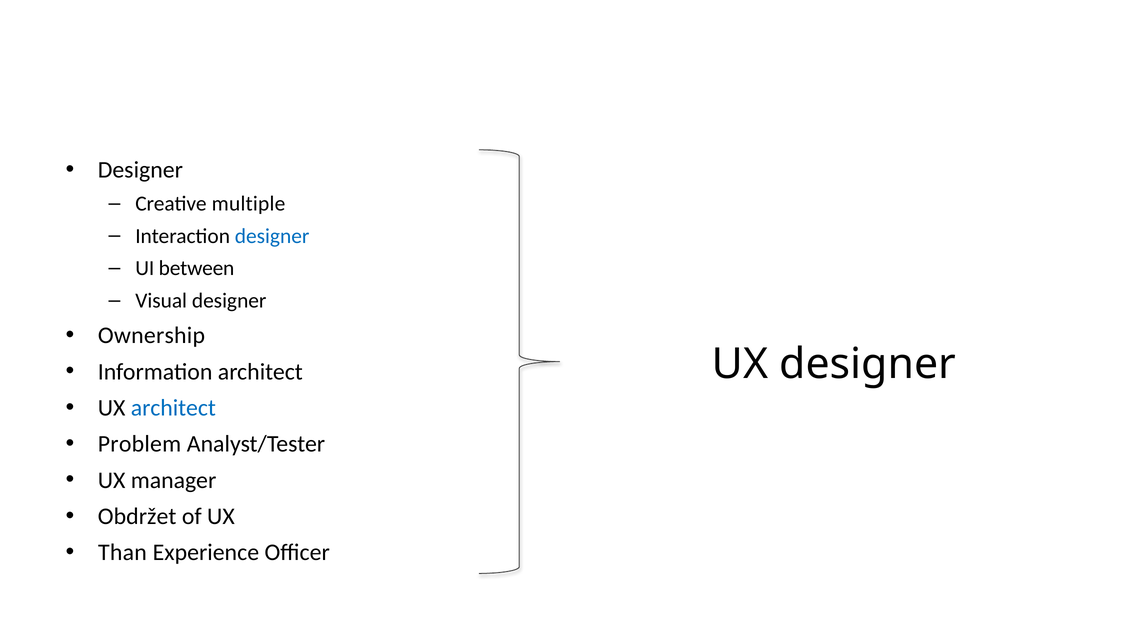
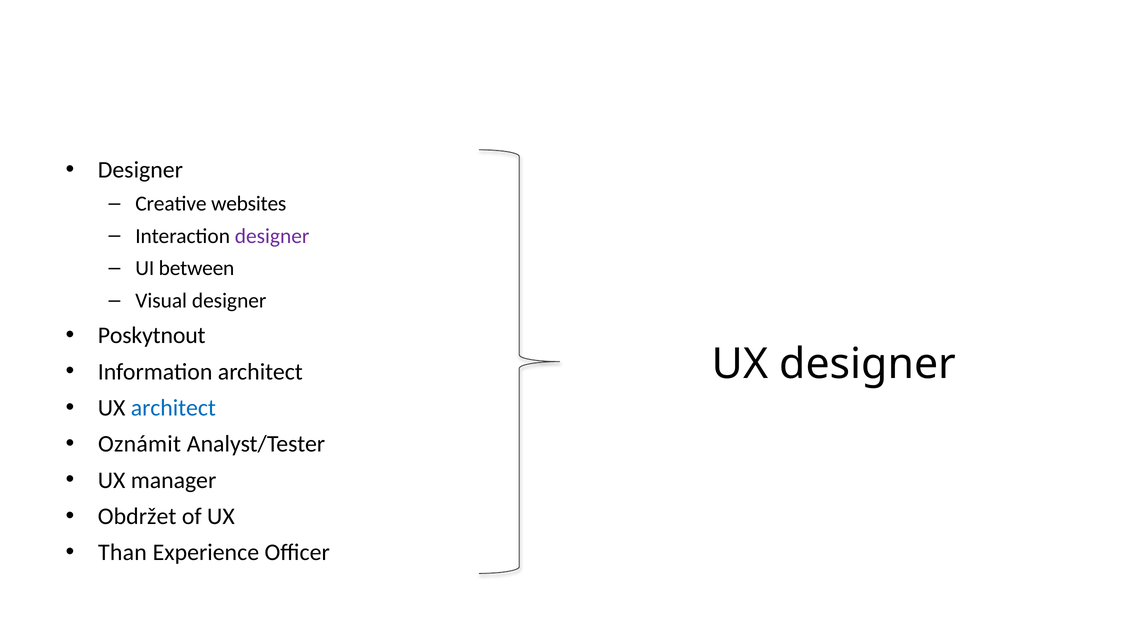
multiple: multiple -> websites
designer at (272, 236) colour: blue -> purple
Ownership: Ownership -> Poskytnout
Problem: Problem -> Oznámit
